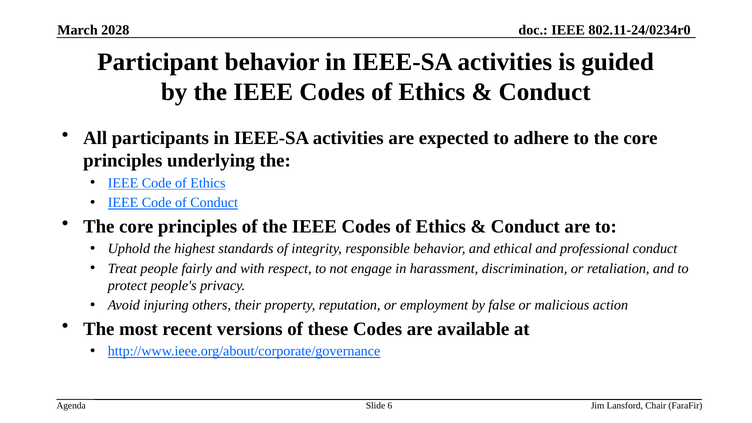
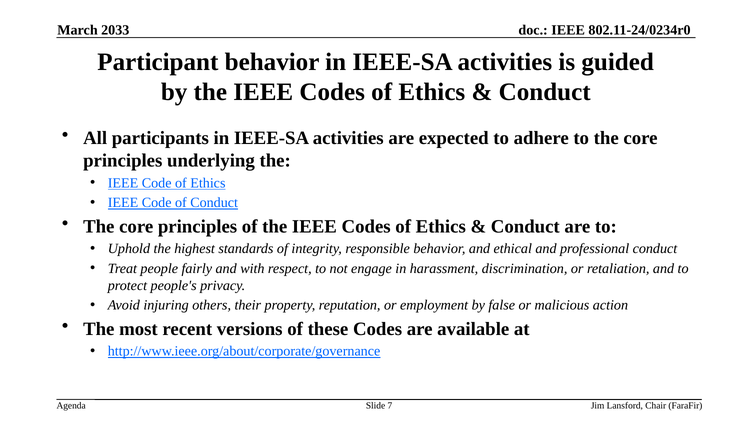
2028: 2028 -> 2033
6: 6 -> 7
